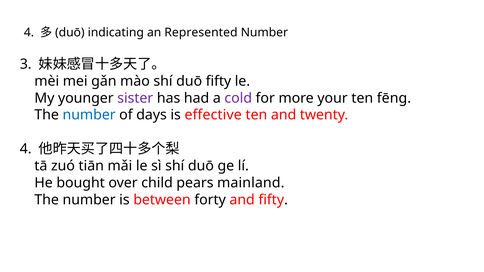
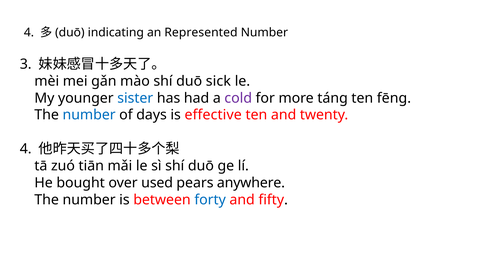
duō fifty: fifty -> sick
sister colour: purple -> blue
your: your -> táng
child: child -> used
mainland: mainland -> anywhere
forty colour: black -> blue
